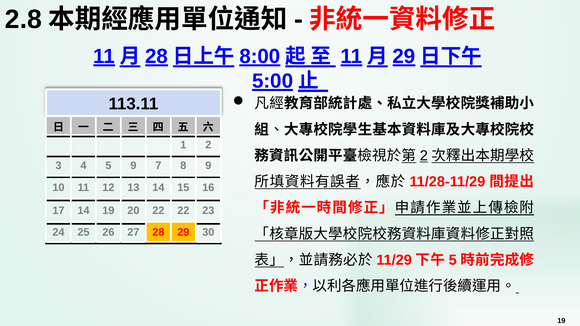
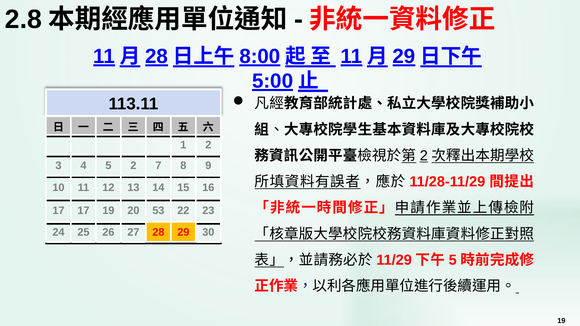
5 9: 9 -> 2
17 14: 14 -> 17
20 22: 22 -> 53
